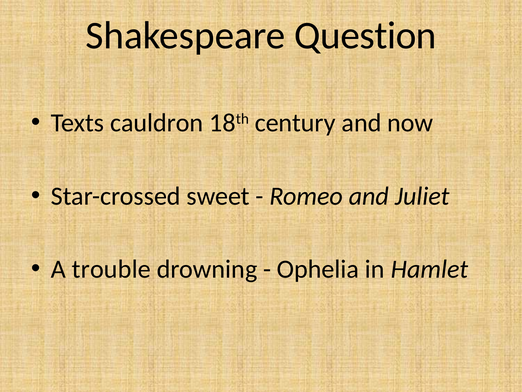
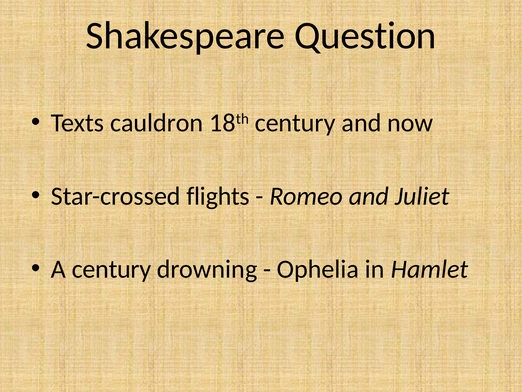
sweet: sweet -> flights
A trouble: trouble -> century
